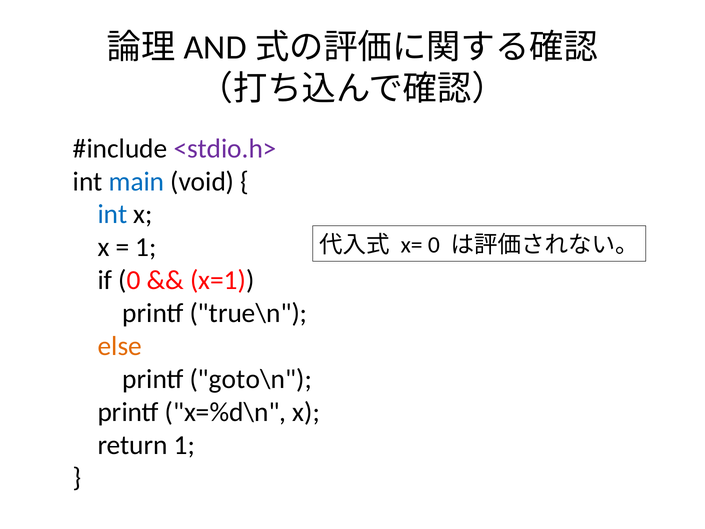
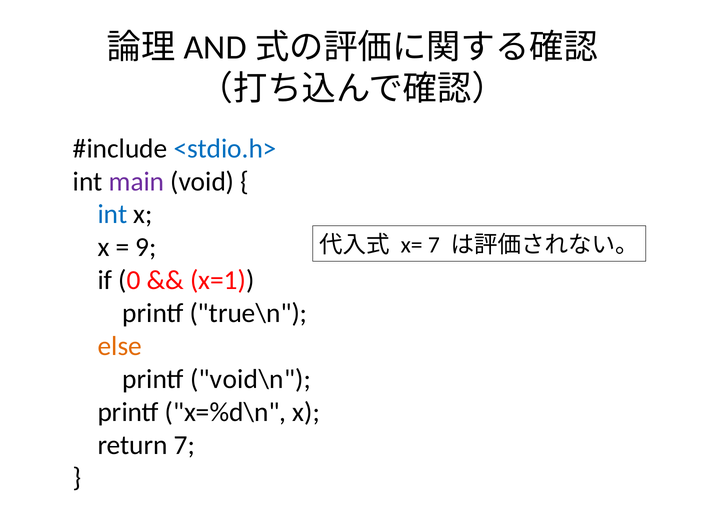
<stdio.h> colour: purple -> blue
main colour: blue -> purple
x= 0: 0 -> 7
1 at (146, 247): 1 -> 9
goto\n: goto\n -> void\n
return 1: 1 -> 7
